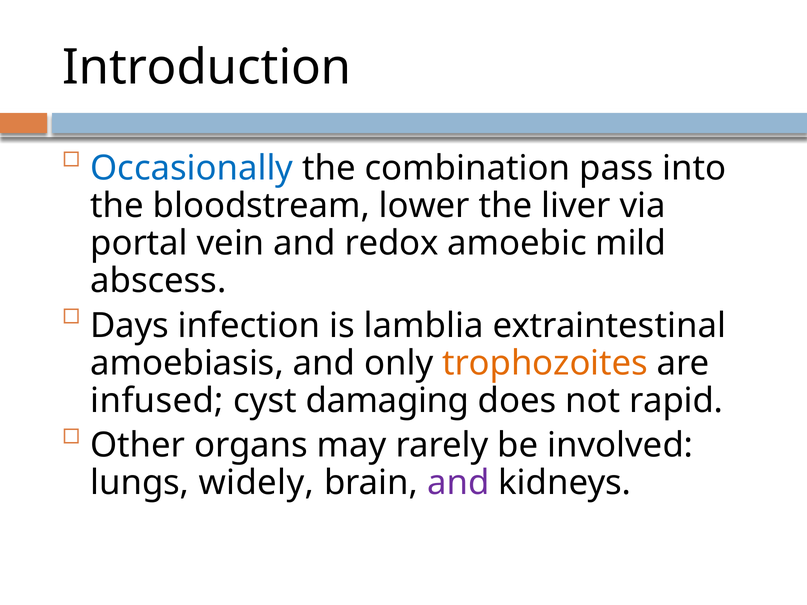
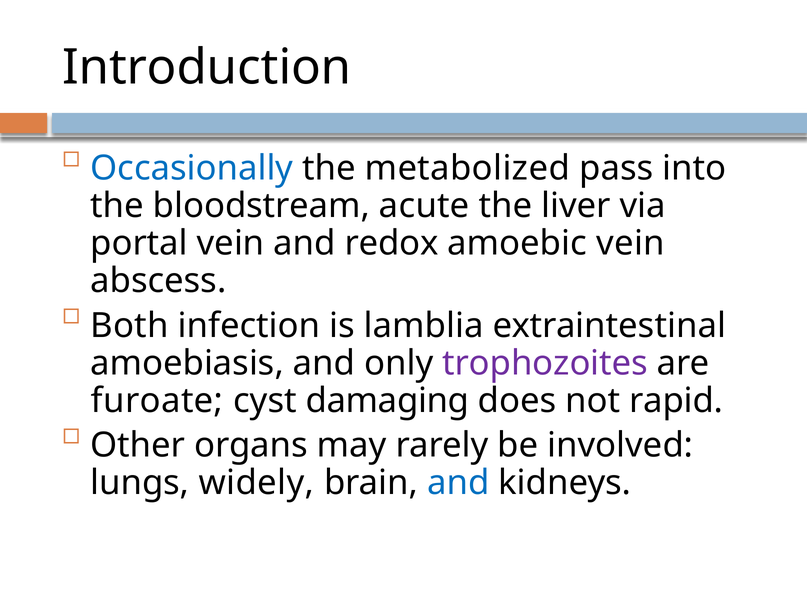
combination: combination -> metabolized
lower: lower -> acute
amoebic mild: mild -> vein
Days: Days -> Both
trophozoites colour: orange -> purple
infused: infused -> furoate
and at (458, 483) colour: purple -> blue
